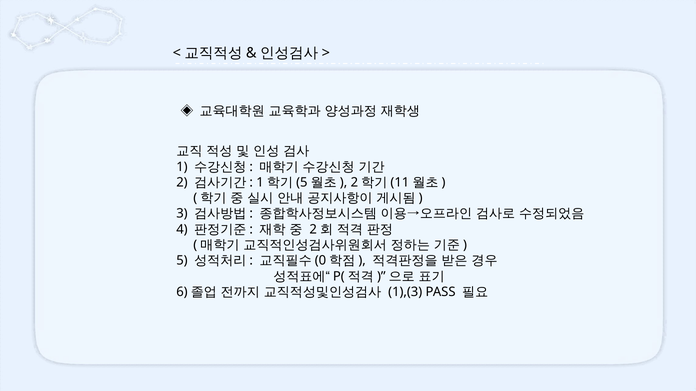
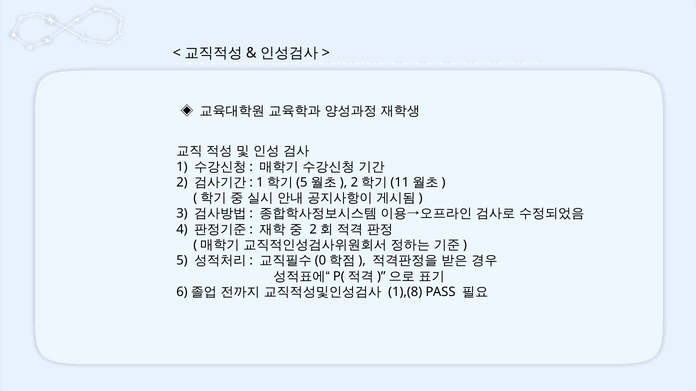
1),(3: 1),(3 -> 1),(8
